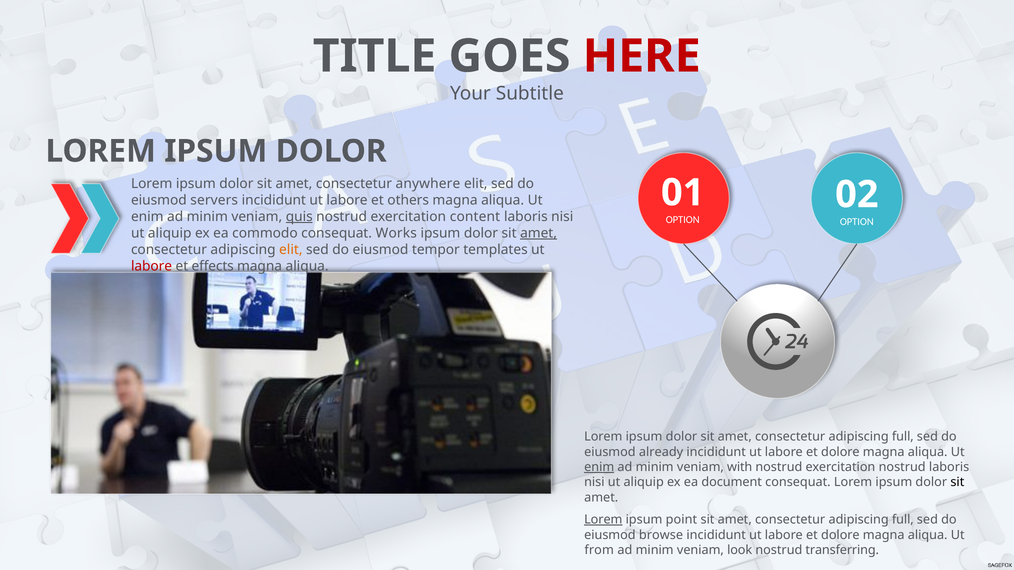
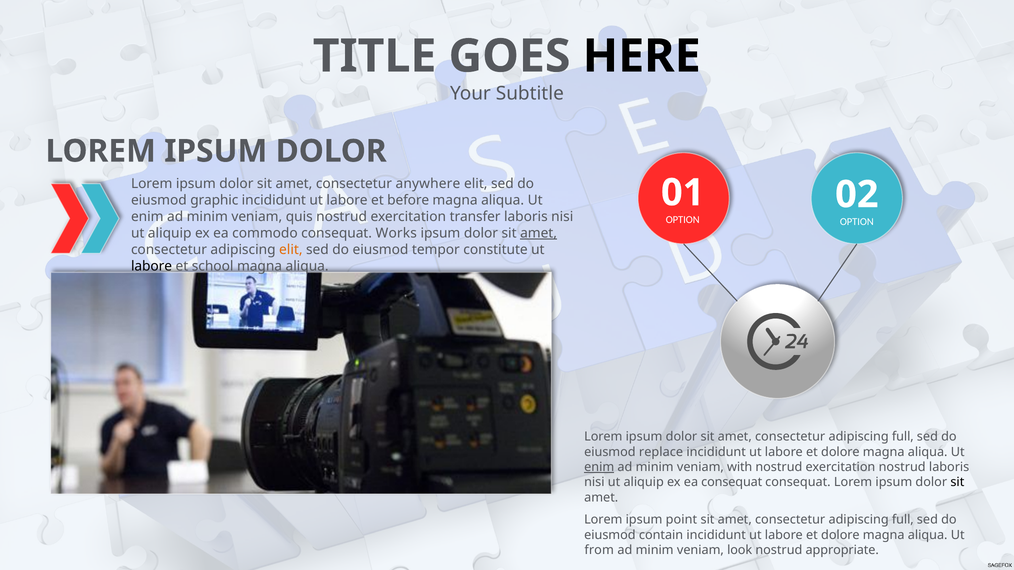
HERE colour: red -> black
servers: servers -> graphic
others: others -> before
quis underline: present -> none
content: content -> transfer
templates: templates -> constitute
labore at (152, 266) colour: red -> black
effects: effects -> school
already: already -> replace
ea document: document -> consequat
Lorem at (603, 520) underline: present -> none
browse: browse -> contain
transferring: transferring -> appropriate
